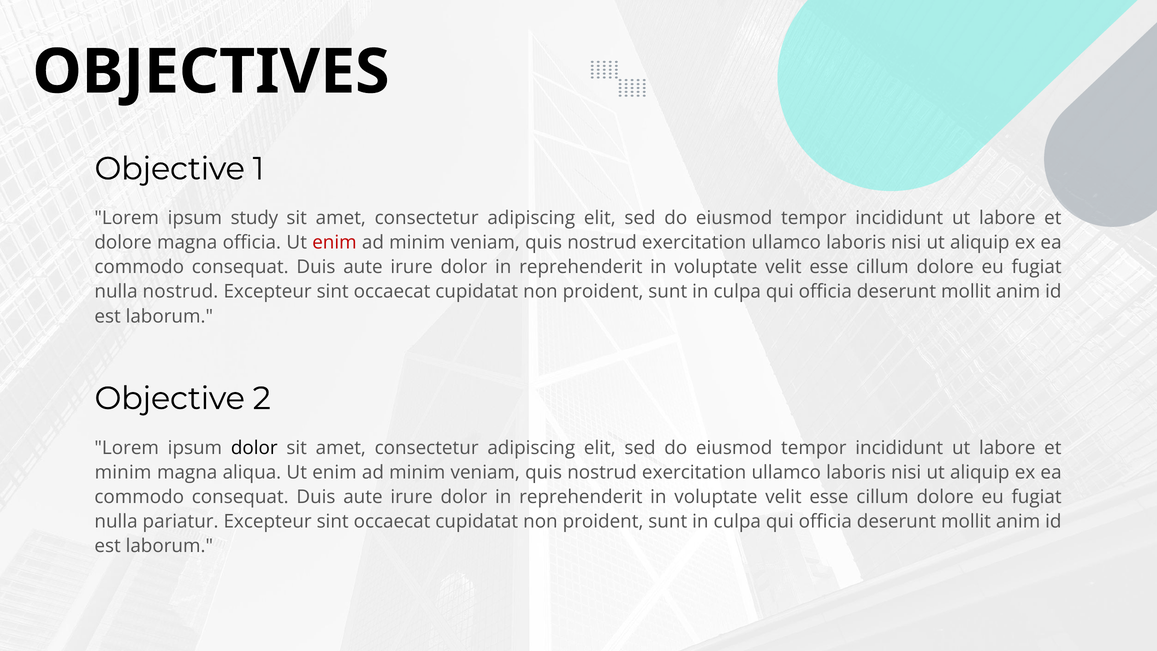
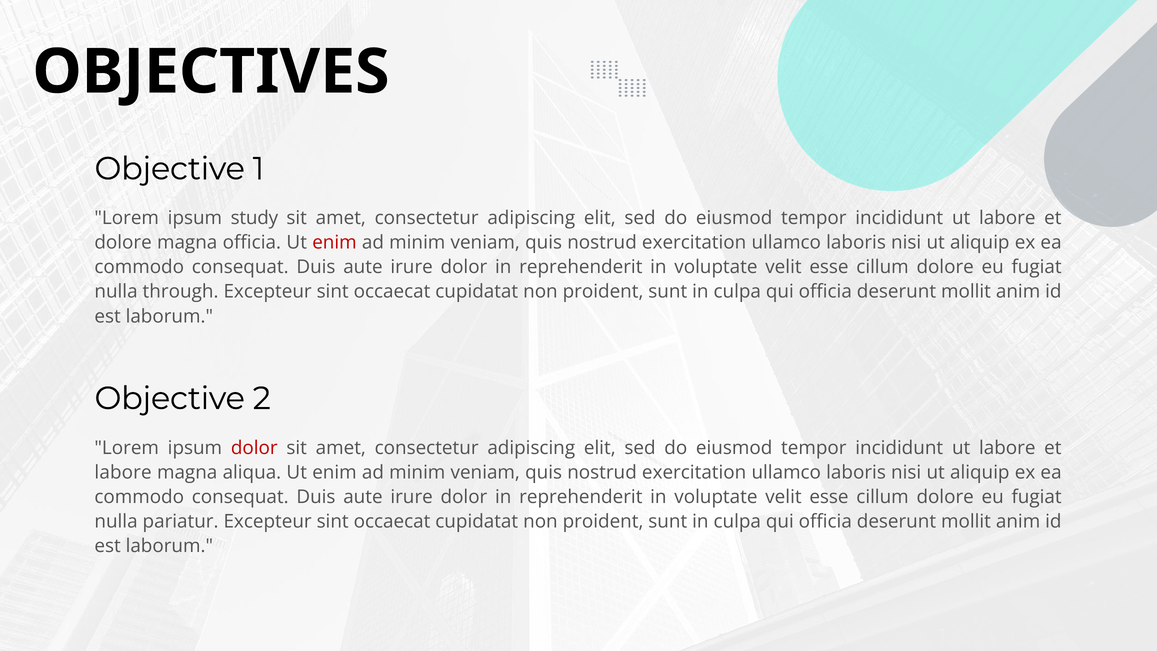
nulla nostrud: nostrud -> through
dolor at (254, 448) colour: black -> red
minim at (123, 472): minim -> labore
